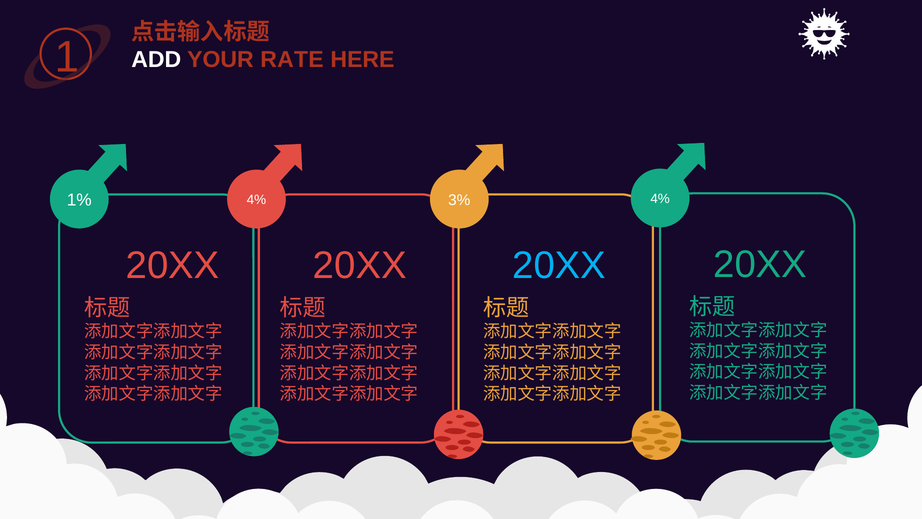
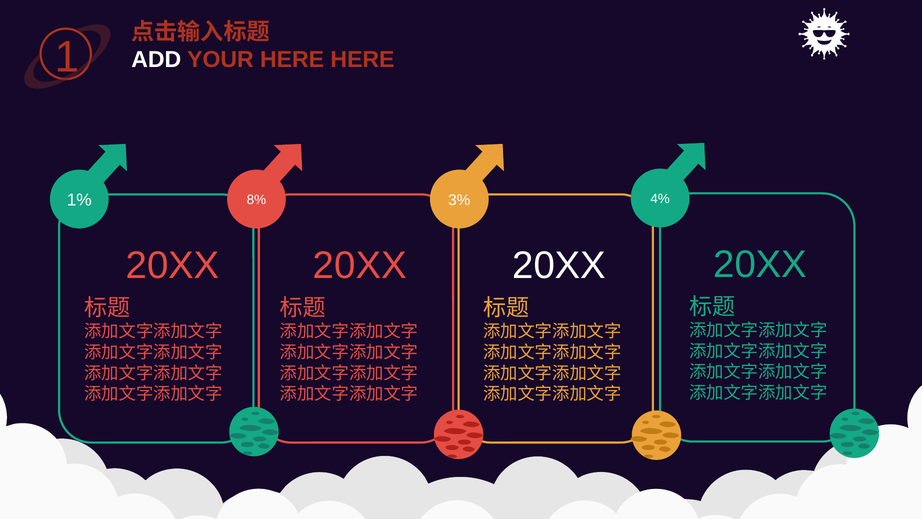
YOUR RATE: RATE -> HERE
1% 4%: 4% -> 8%
20XX at (559, 265) colour: light blue -> white
